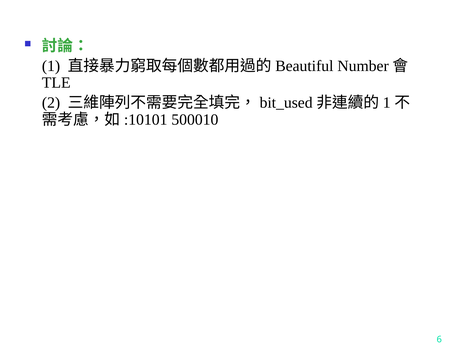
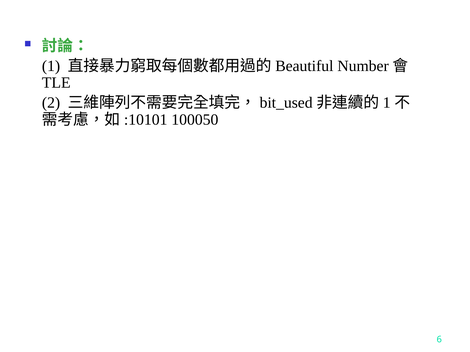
500010: 500010 -> 100050
